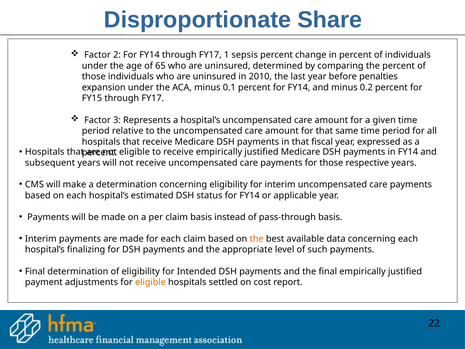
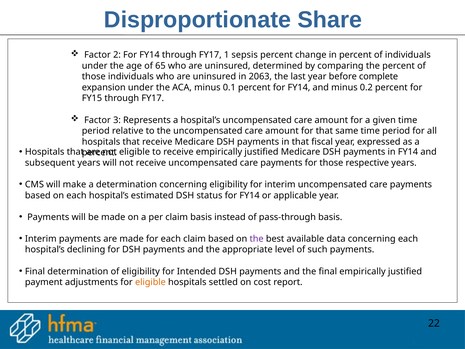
2010: 2010 -> 2063
penalties: penalties -> complete
the at (257, 239) colour: orange -> purple
finalizing: finalizing -> declining
